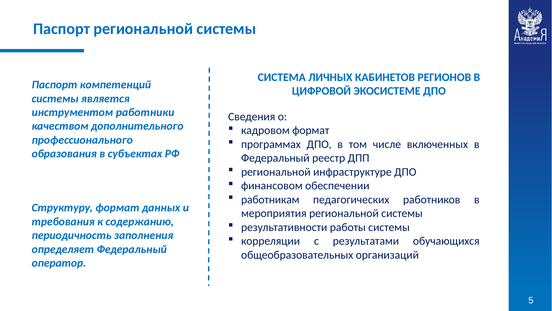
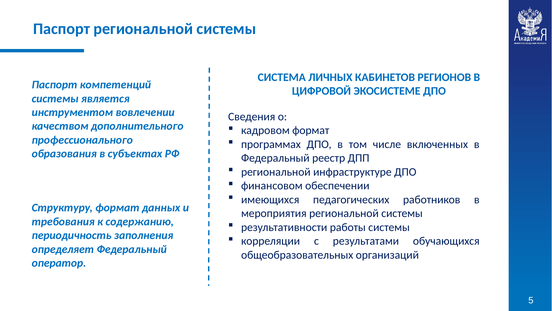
работники: работники -> вовлечении
работникам: работникам -> имеющихся
